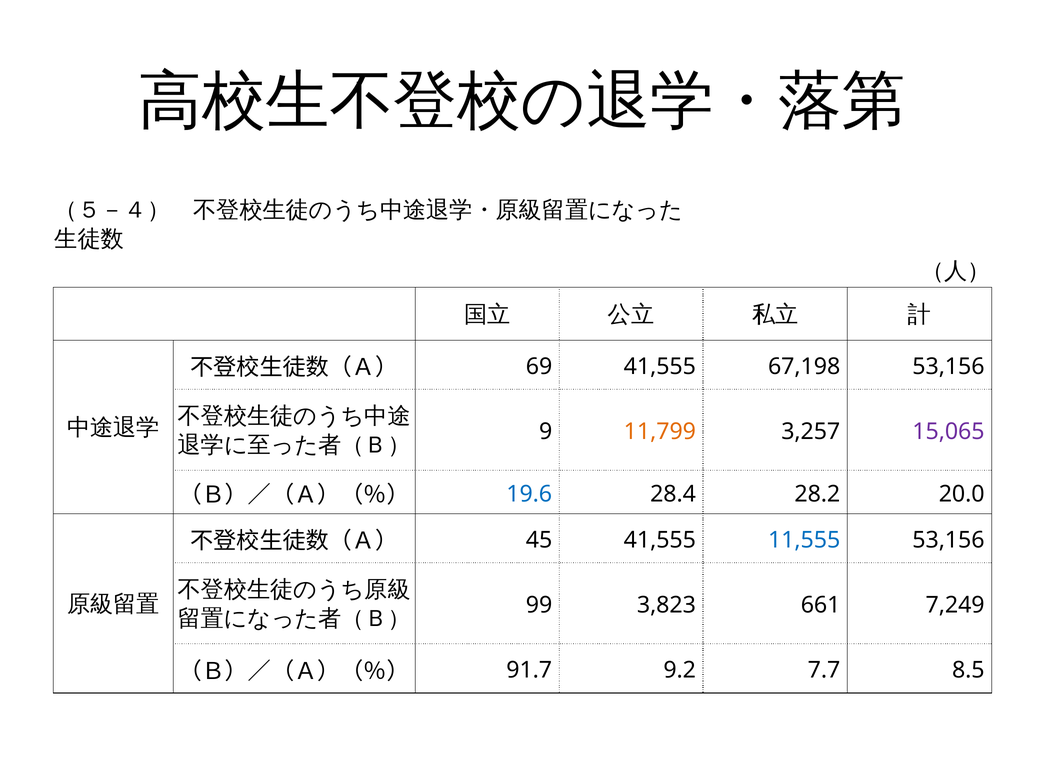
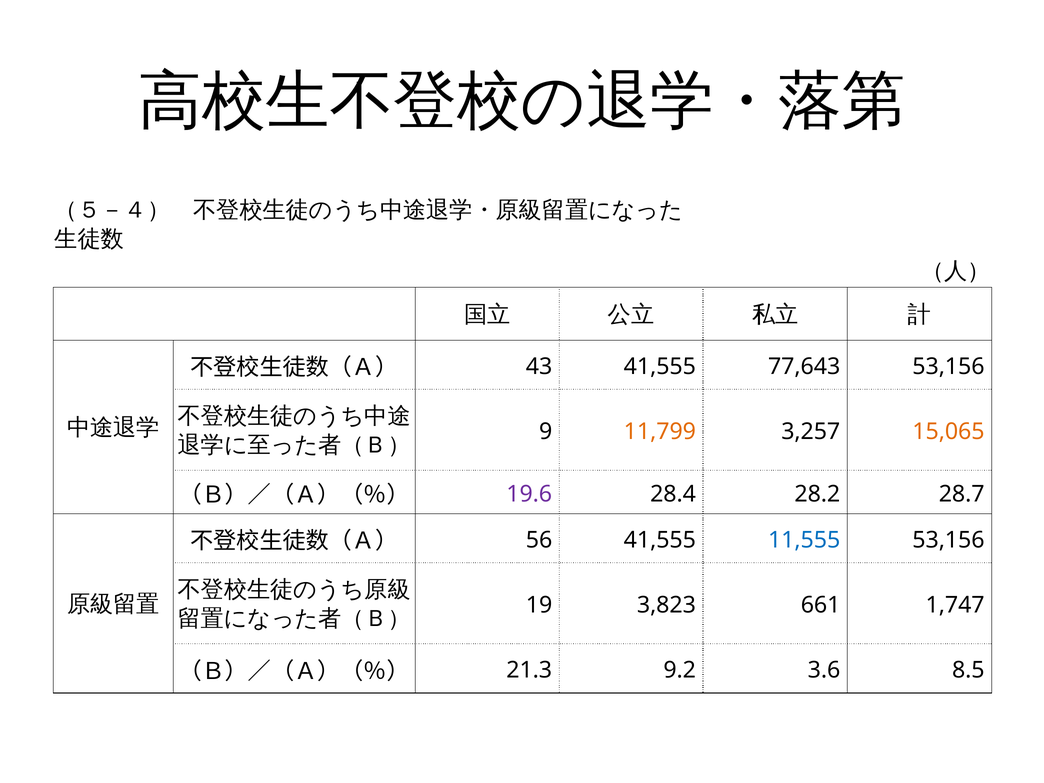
69: 69 -> 43
67,198: 67,198 -> 77,643
15,065 colour: purple -> orange
19.6 colour: blue -> purple
20.0: 20.0 -> 28.7
45: 45 -> 56
99: 99 -> 19
7,249: 7,249 -> 1,747
91.7: 91.7 -> 21.3
7.7: 7.7 -> 3.6
